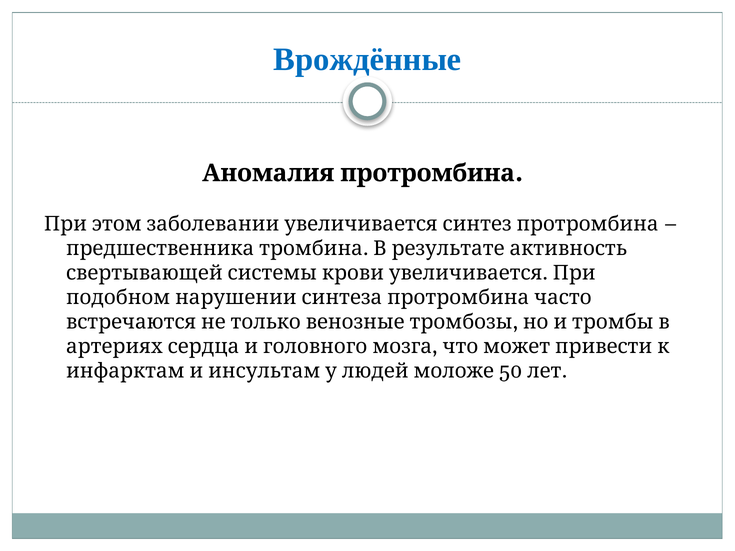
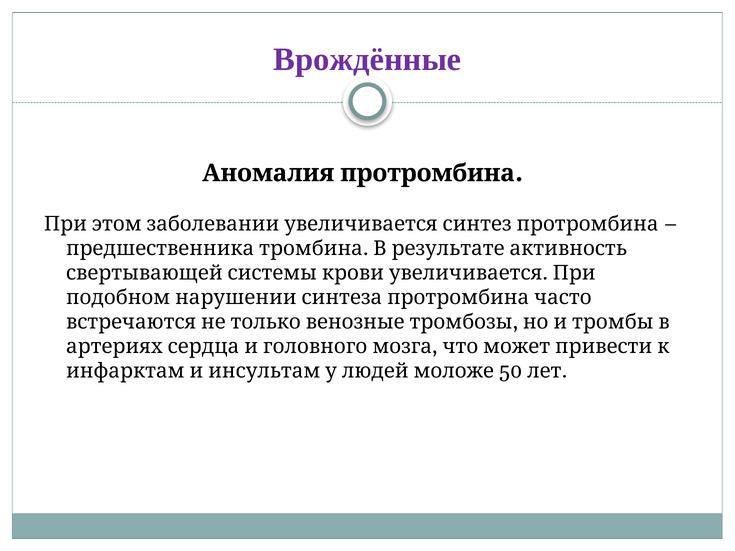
Врождённые colour: blue -> purple
